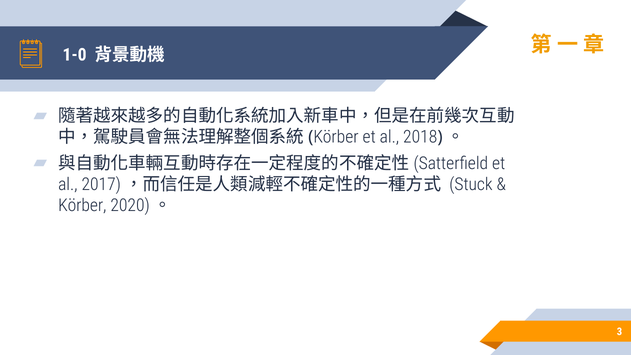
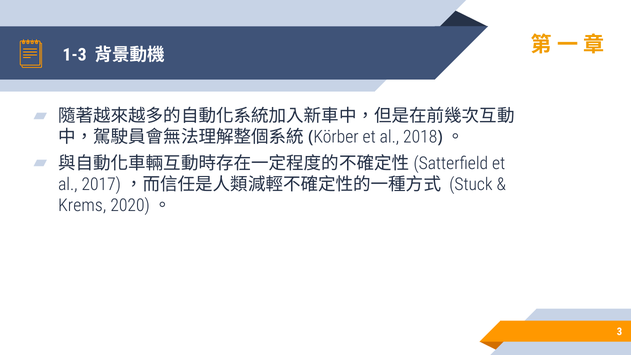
1-0: 1-0 -> 1-3
Körber at (82, 205): Körber -> Krems
